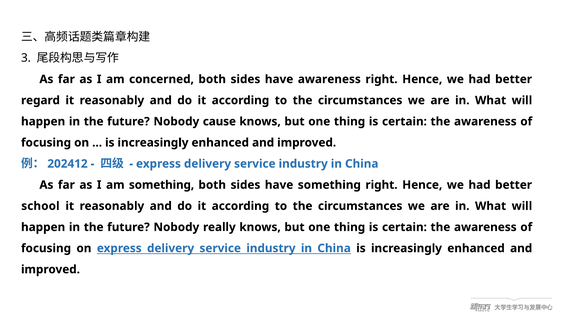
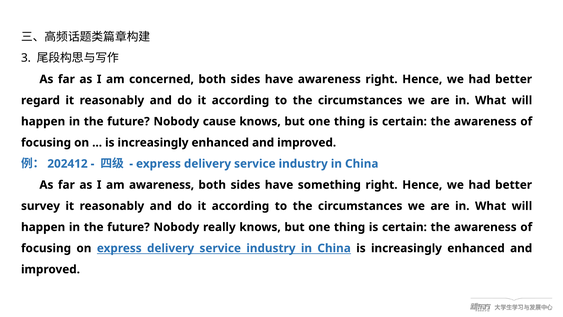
am something: something -> awareness
school: school -> survey
